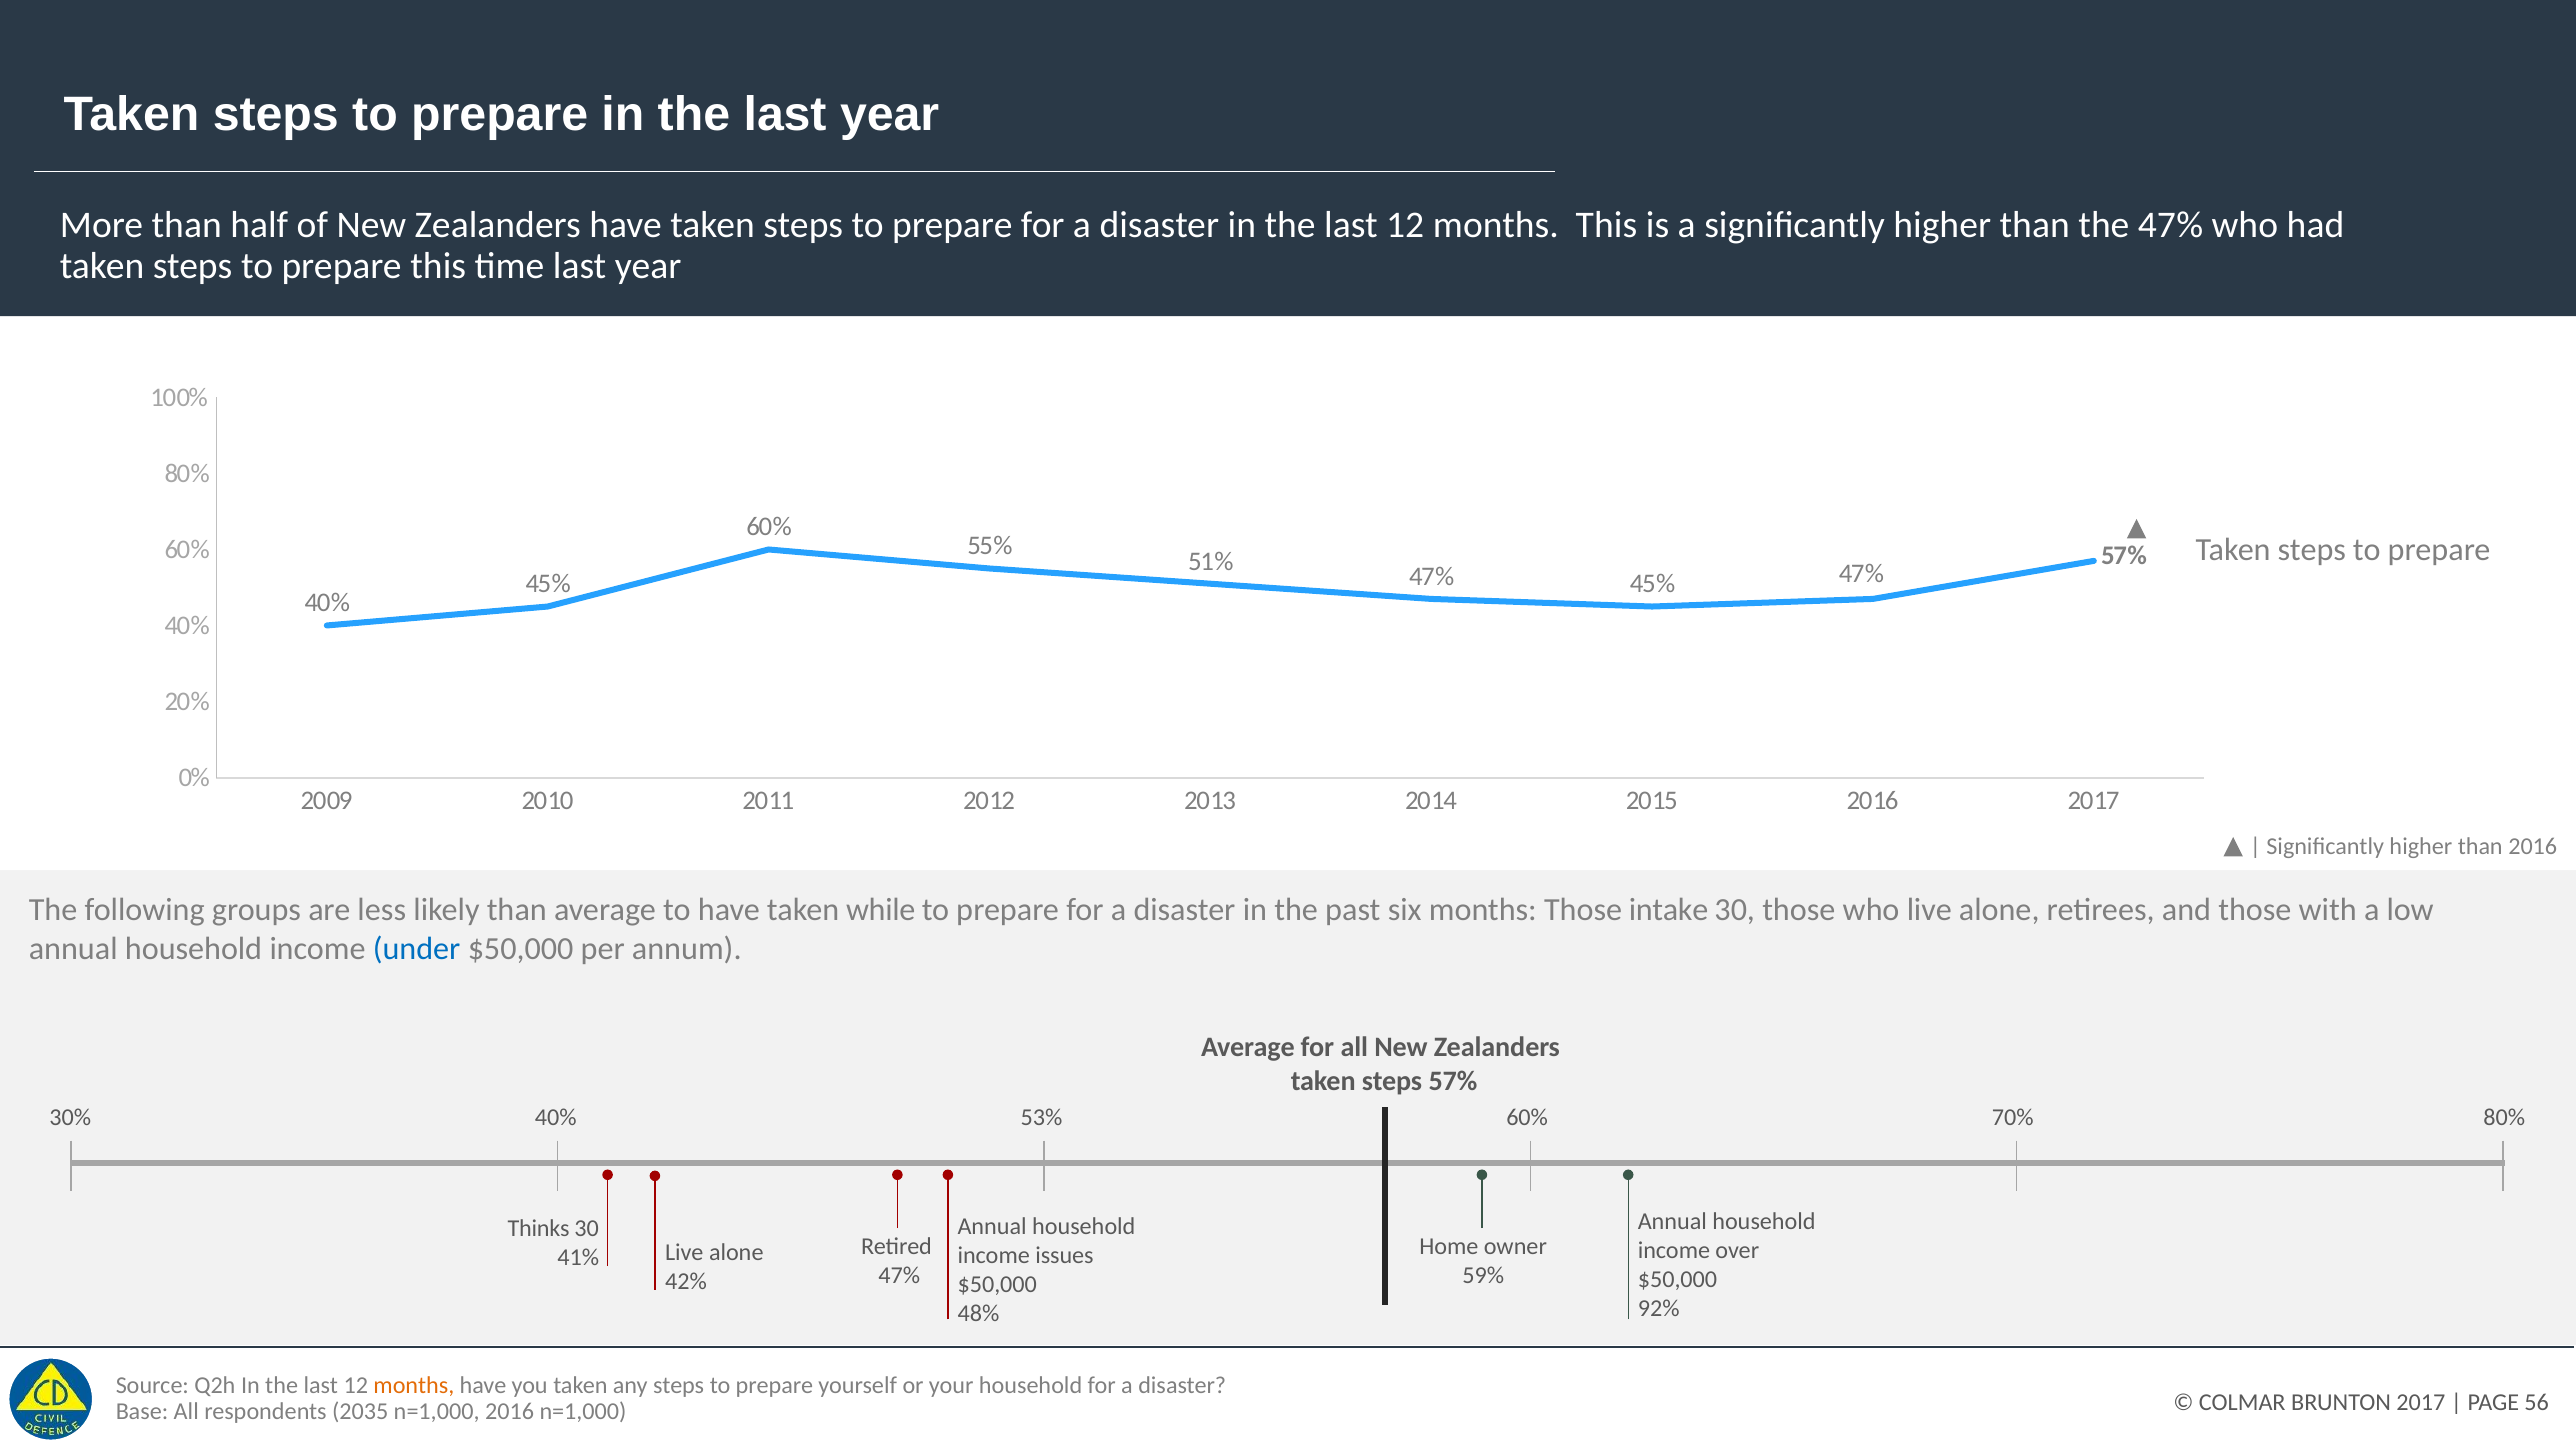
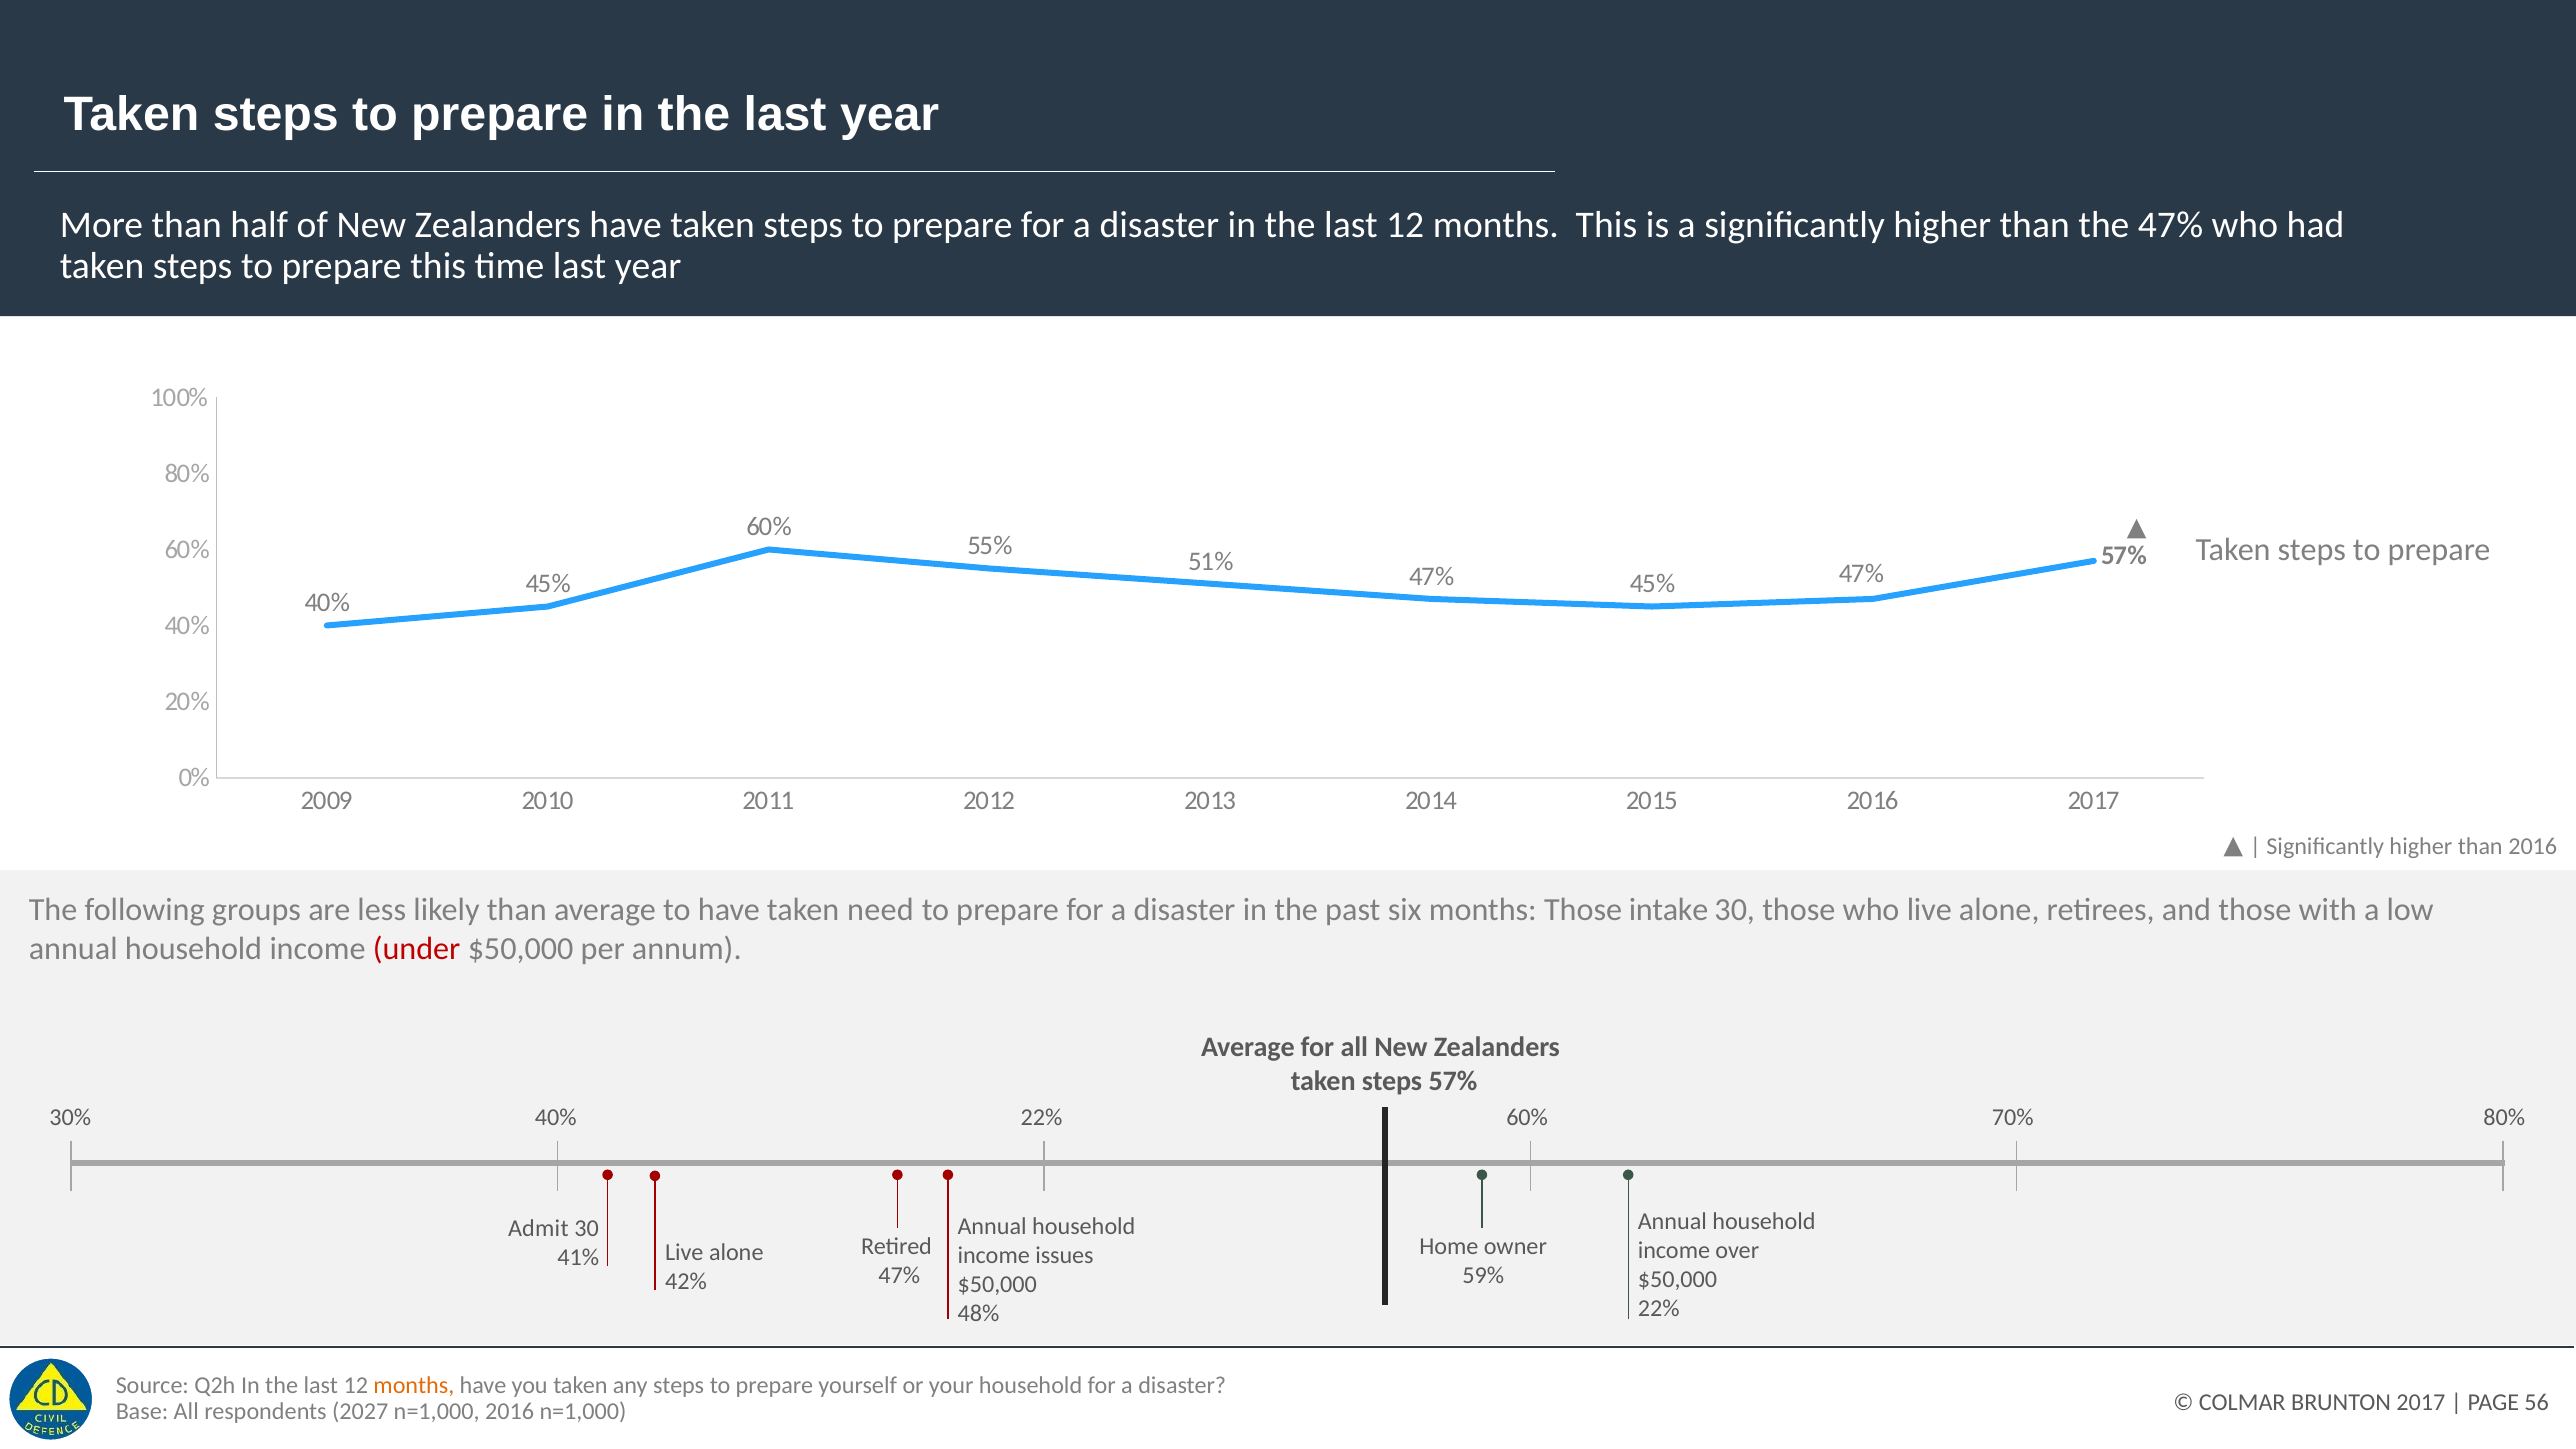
while: while -> need
under colour: blue -> red
53% at (1041, 1118): 53% -> 22%
Thinks: Thinks -> Admit
92% at (1659, 1308): 92% -> 22%
2035: 2035 -> 2027
